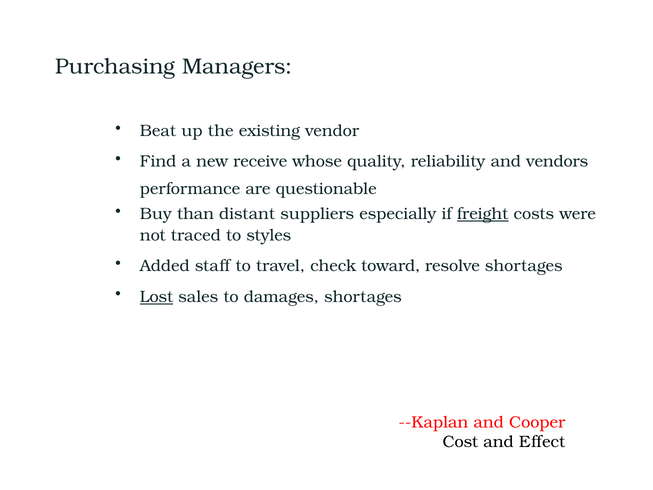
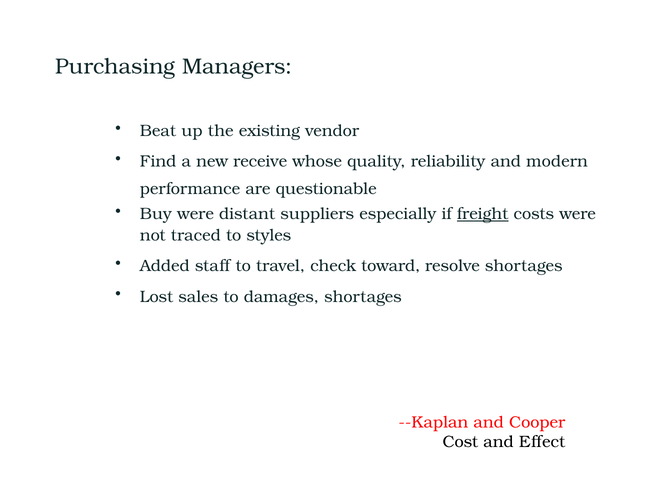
vendors: vendors -> modern
Buy than: than -> were
Lost underline: present -> none
